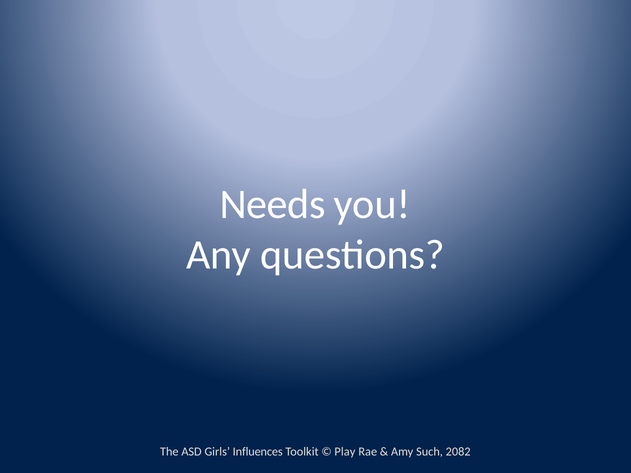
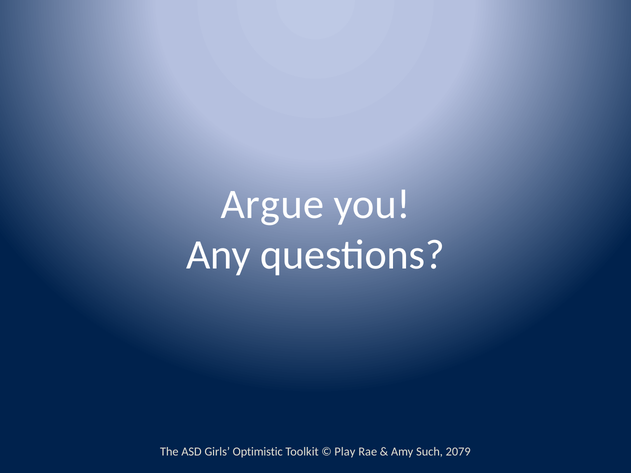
Needs: Needs -> Argue
Influences: Influences -> Optimistic
2082: 2082 -> 2079
